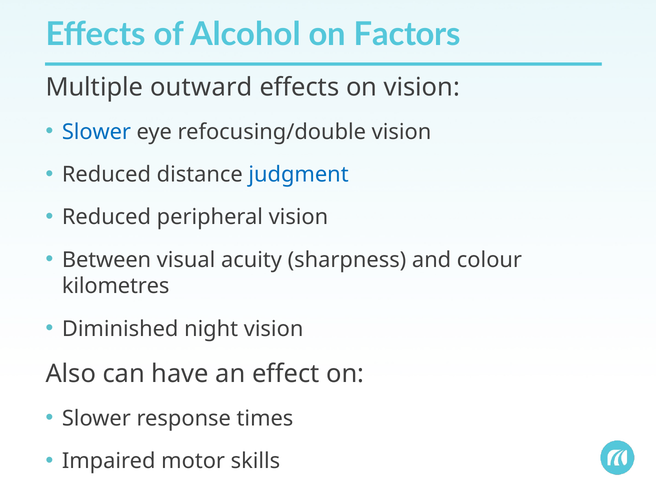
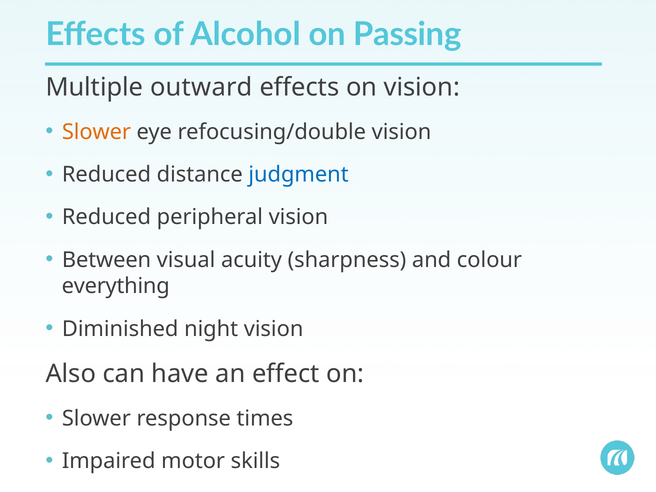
Factors: Factors -> Passing
Slower at (96, 132) colour: blue -> orange
kilometres: kilometres -> everything
